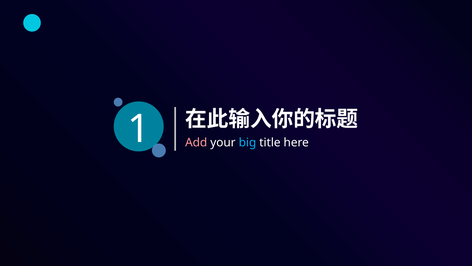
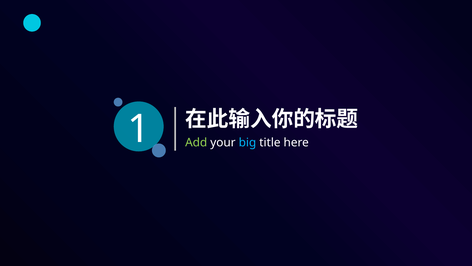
Add colour: pink -> light green
